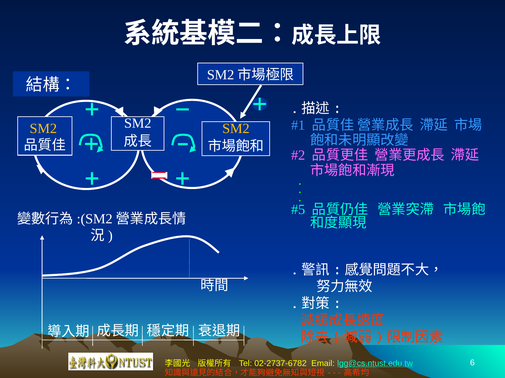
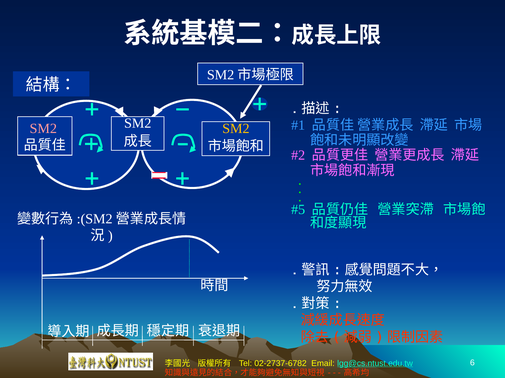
SM2 at (43, 129) colour: yellow -> pink
